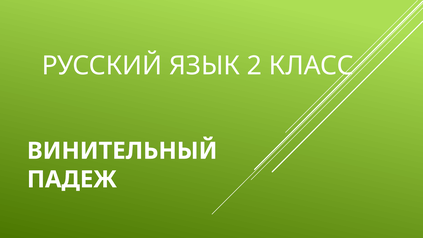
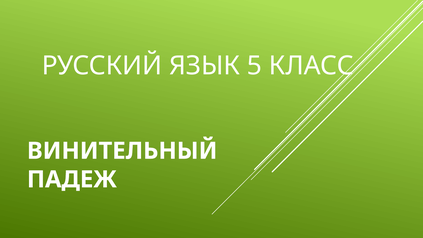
2: 2 -> 5
